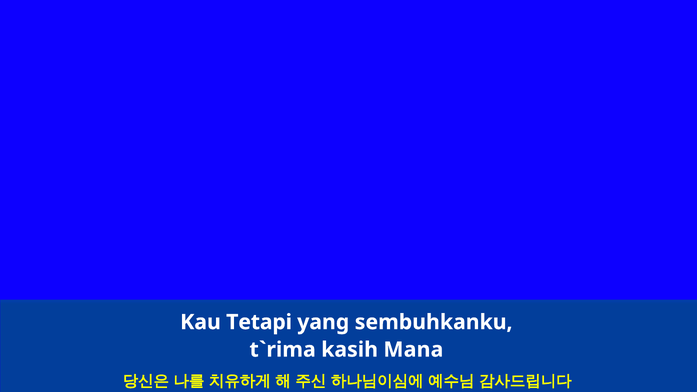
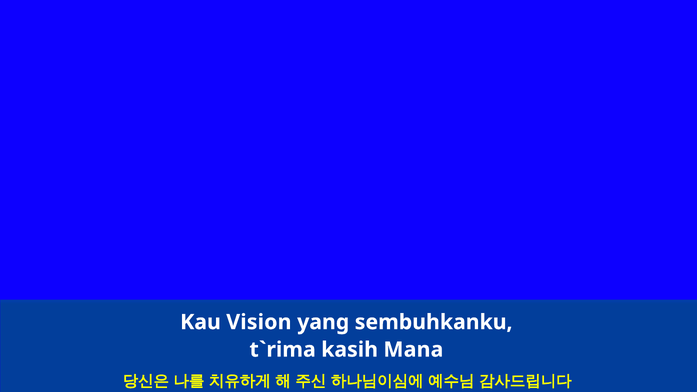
Tetapi: Tetapi -> Vision
